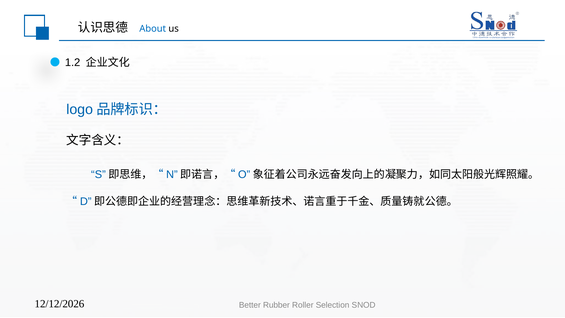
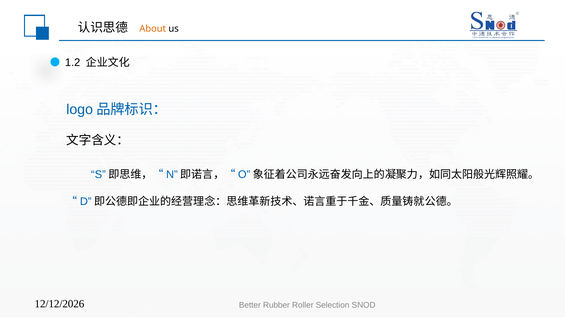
About colour: blue -> orange
